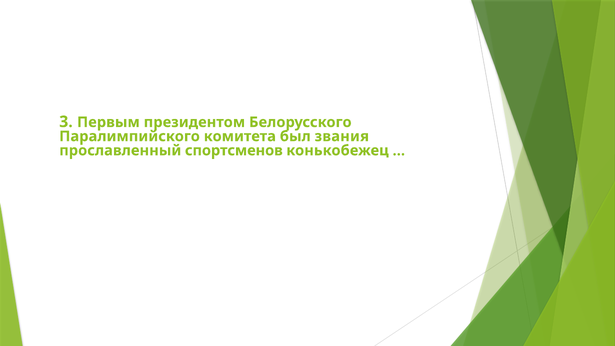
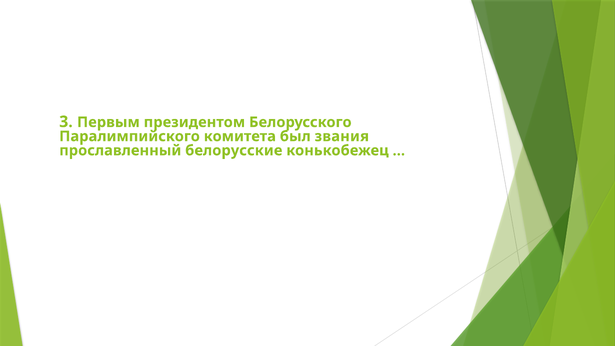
спортсменов: спортсменов -> белорусские
